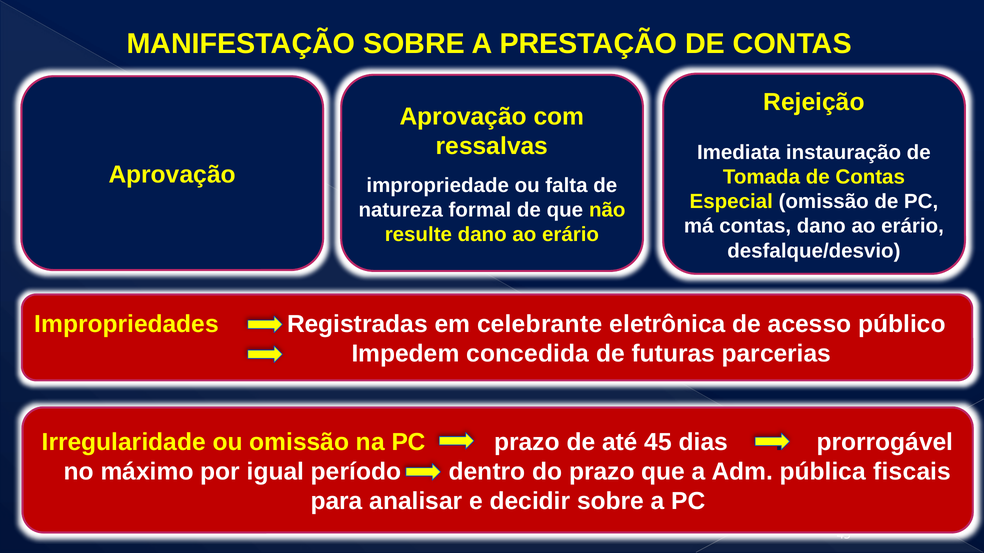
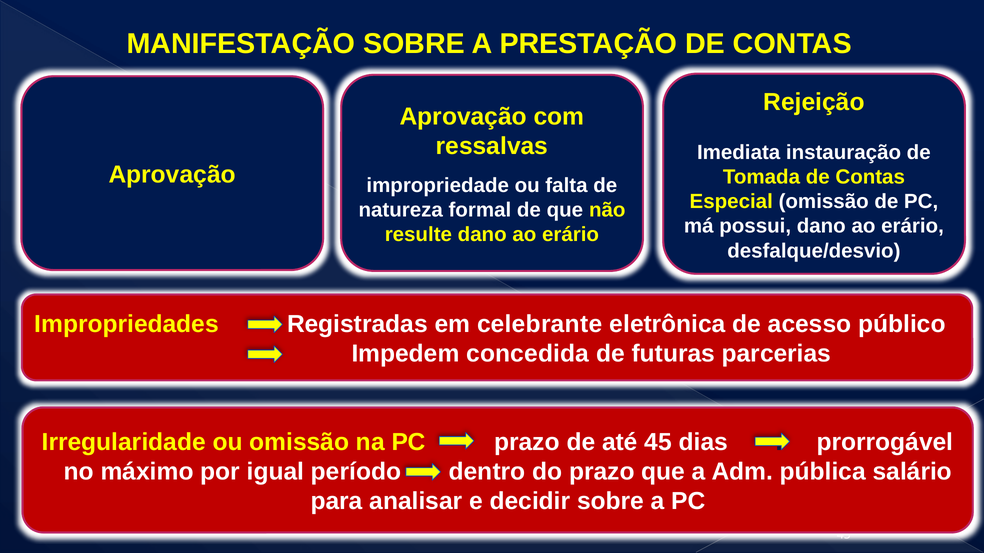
má contas: contas -> possui
fiscais: fiscais -> salário
